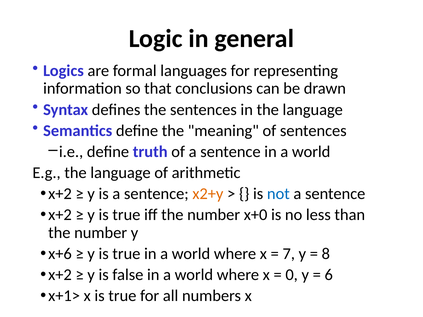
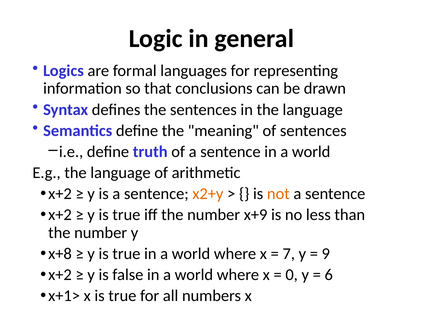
not colour: blue -> orange
x+0: x+0 -> x+9
x+6: x+6 -> x+8
8: 8 -> 9
